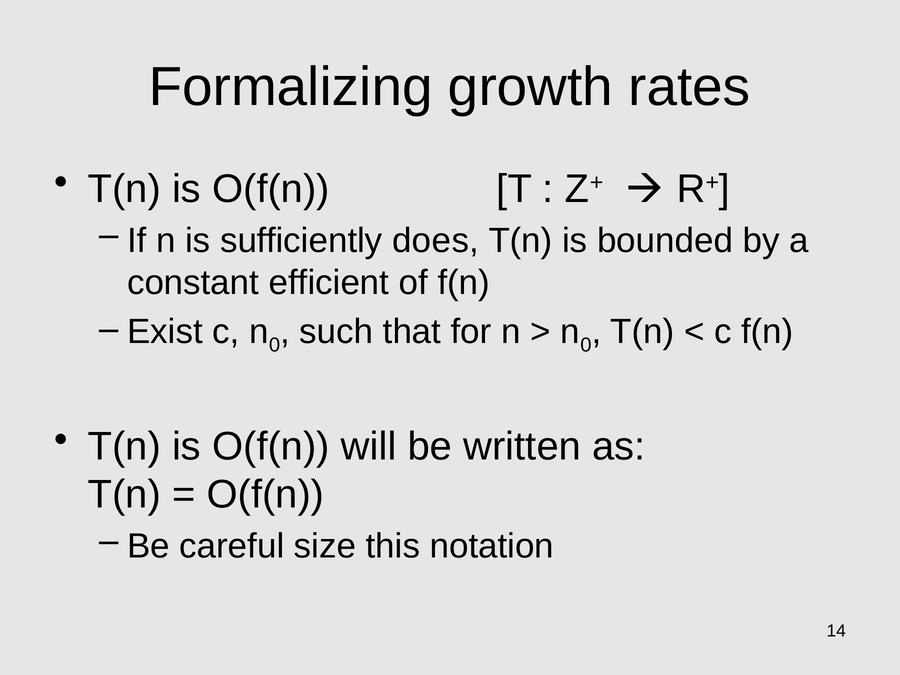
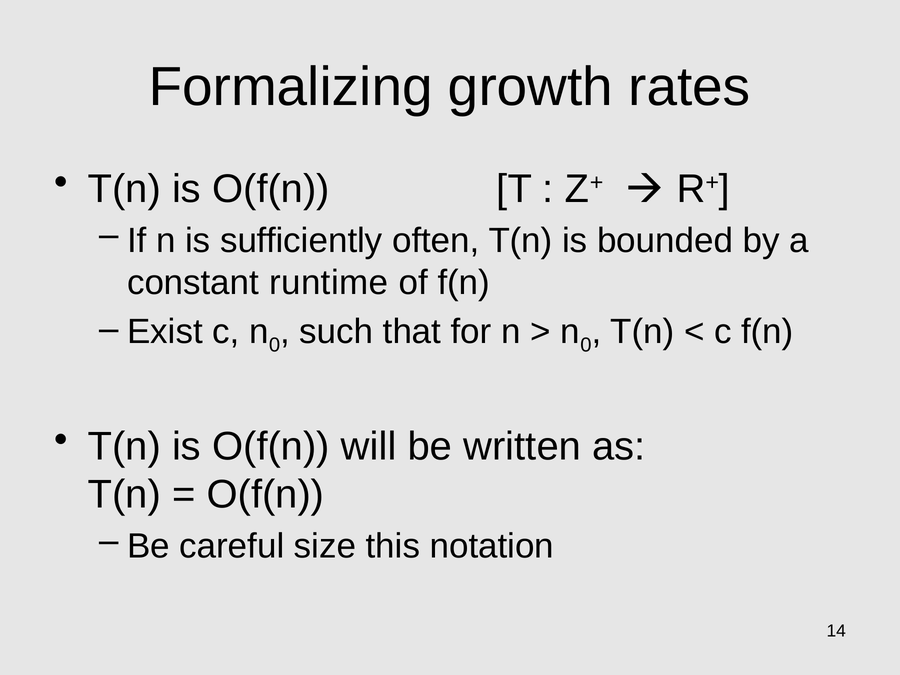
does: does -> often
efficient: efficient -> runtime
